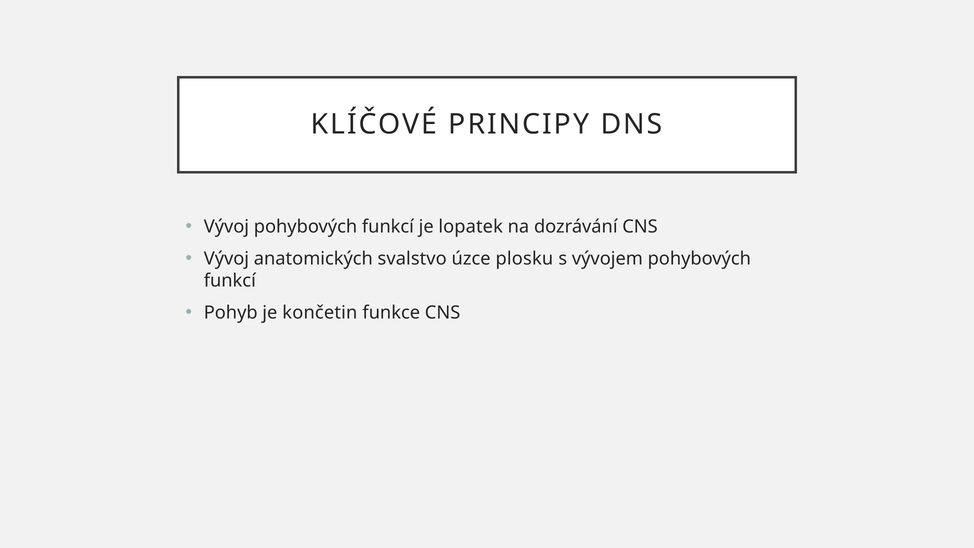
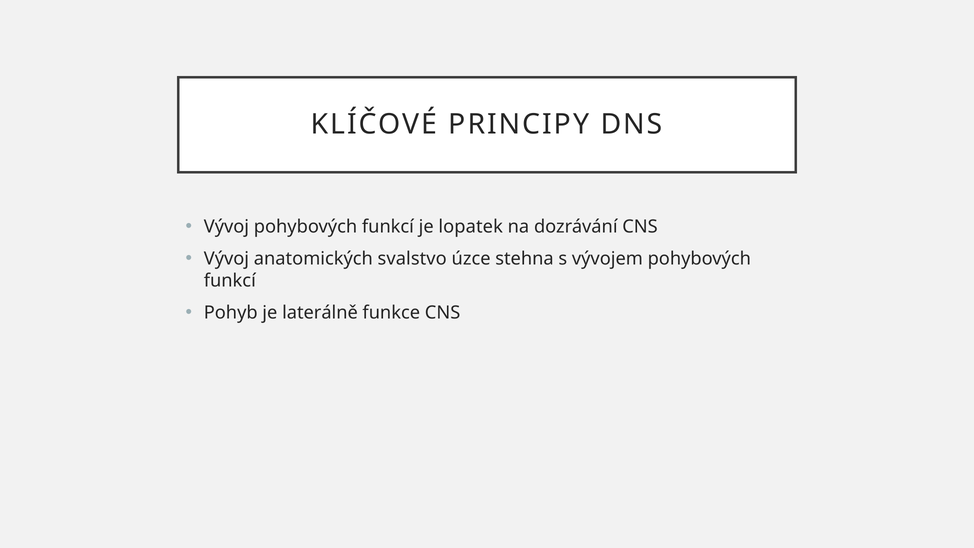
plosku: plosku -> stehna
končetin: končetin -> laterálně
